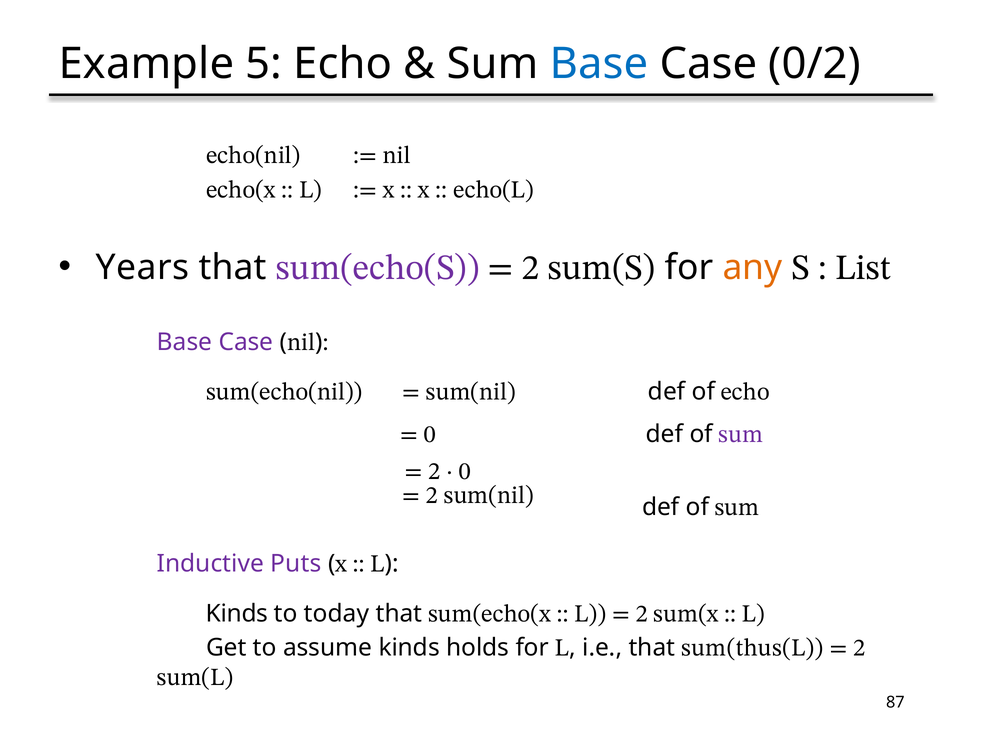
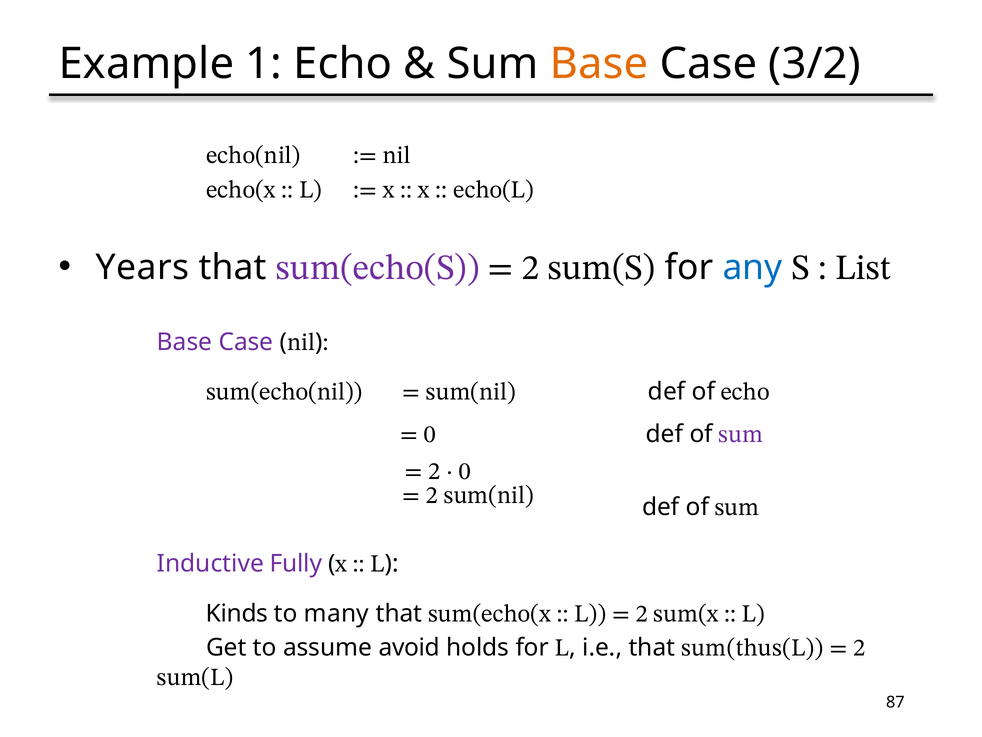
5: 5 -> 1
Base at (599, 64) colour: blue -> orange
0/2: 0/2 -> 3/2
any colour: orange -> blue
Puts: Puts -> Fully
today: today -> many
assume kinds: kinds -> avoid
